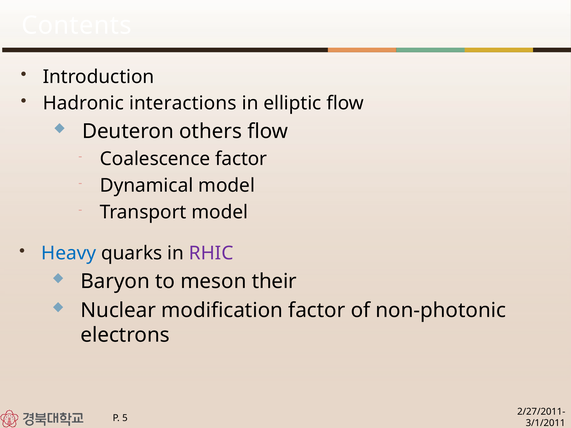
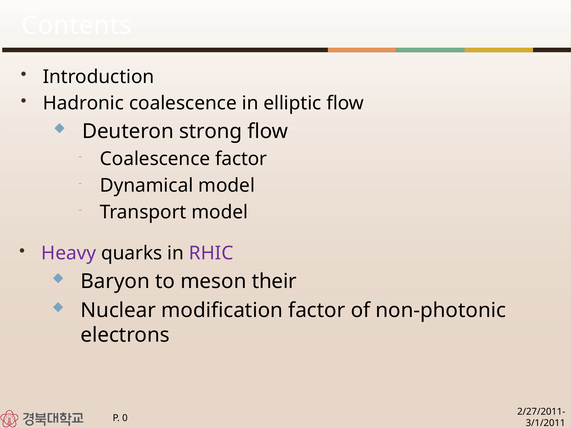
Hadronic interactions: interactions -> coalescence
others: others -> strong
Heavy colour: blue -> purple
5: 5 -> 0
